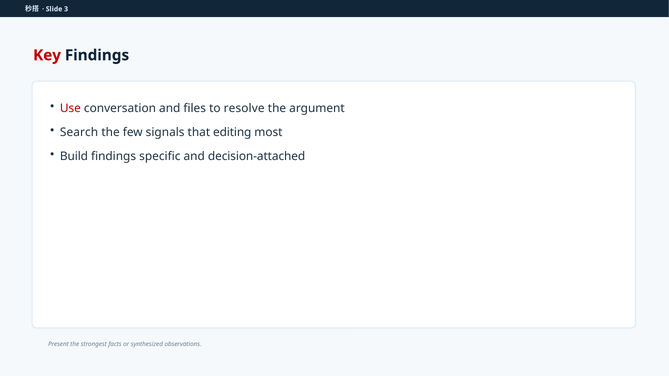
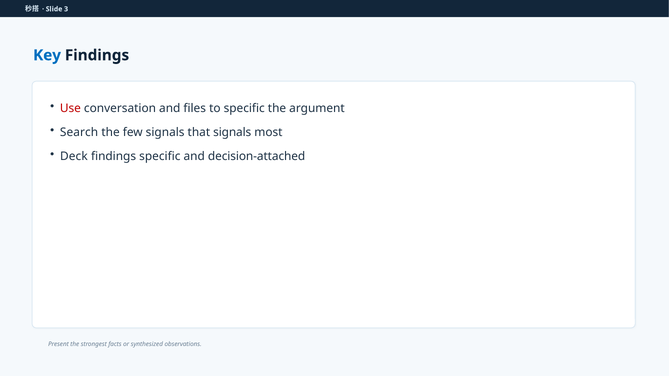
Key colour: red -> blue
to resolve: resolve -> specific
that editing: editing -> signals
Build: Build -> Deck
